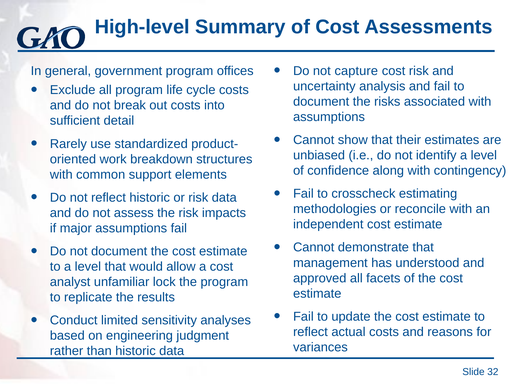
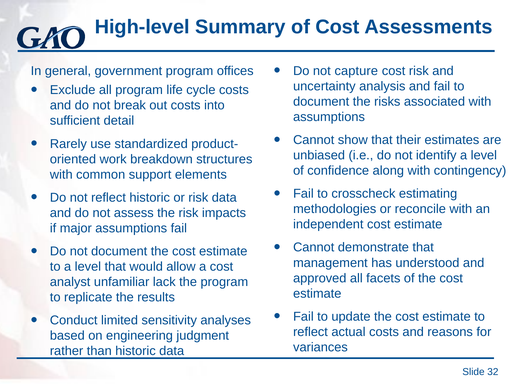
lock: lock -> lack
